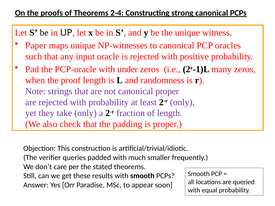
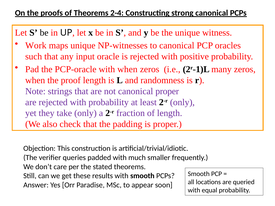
Paper: Paper -> Work
with under: under -> when
